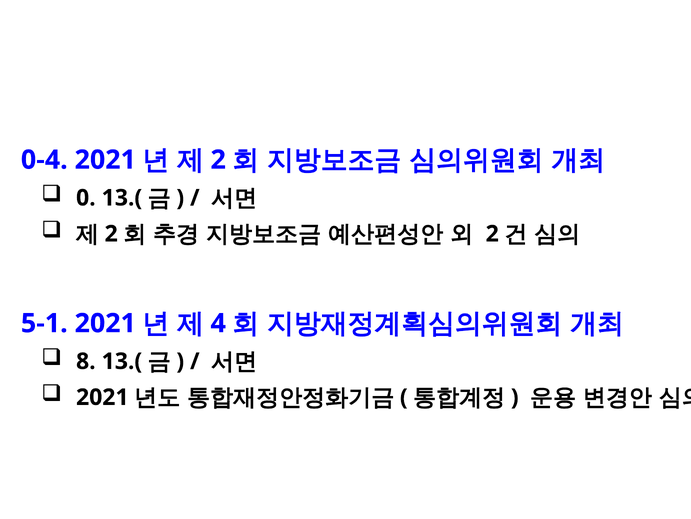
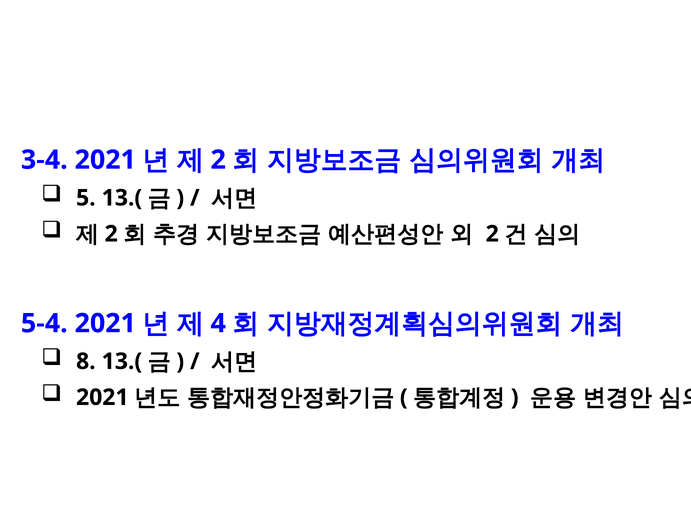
0-4: 0-4 -> 3-4
0: 0 -> 5
5-1: 5-1 -> 5-4
